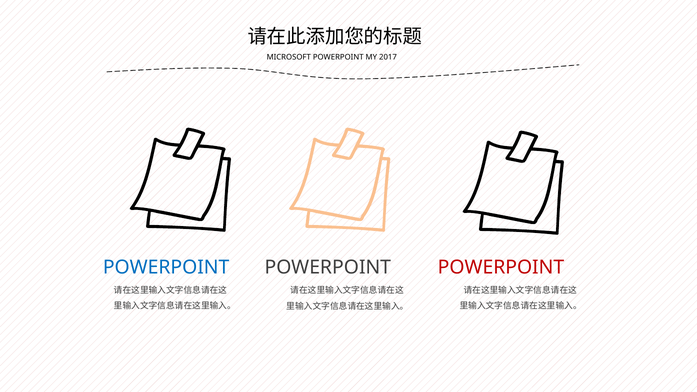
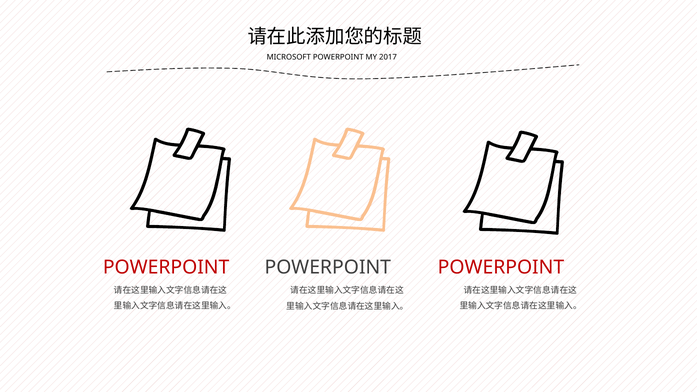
POWERPOINT at (166, 267) colour: blue -> red
